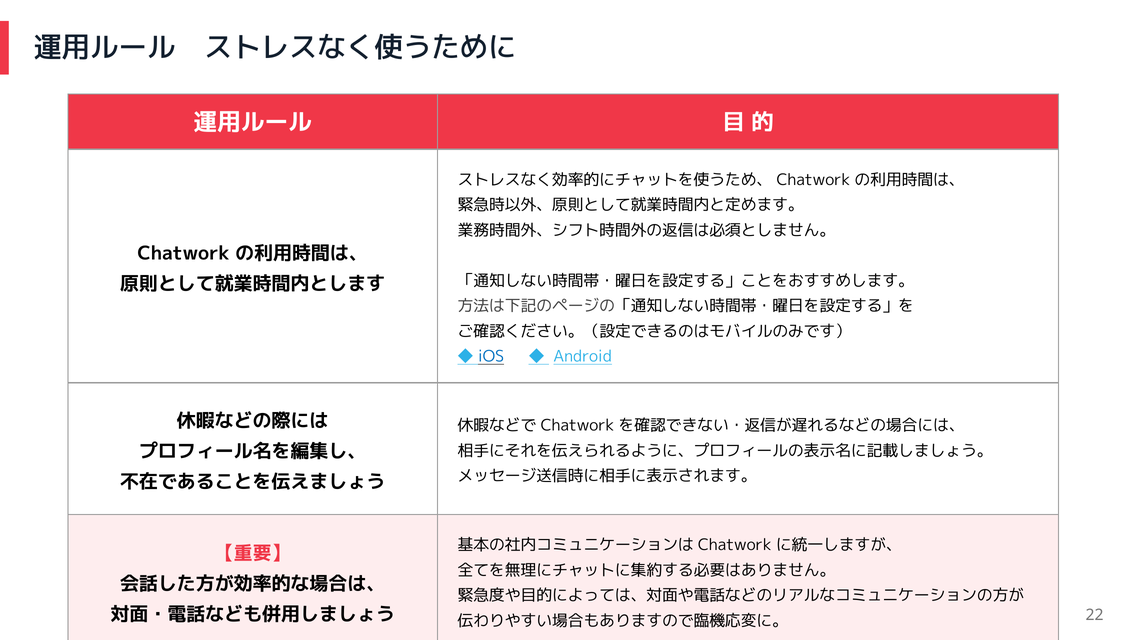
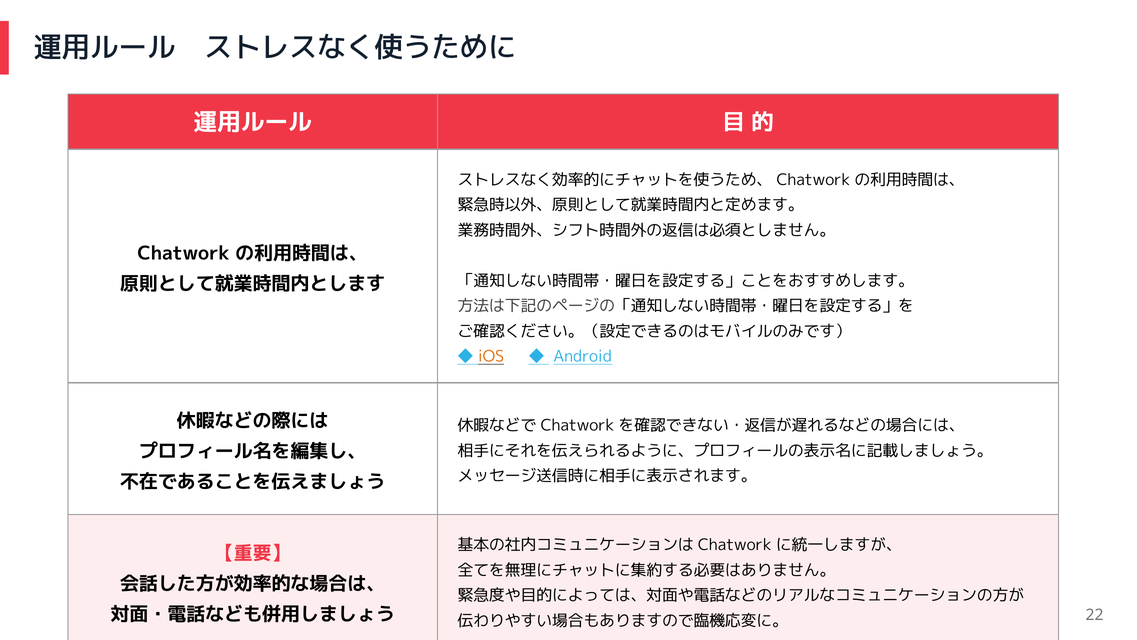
iOS colour: blue -> orange
